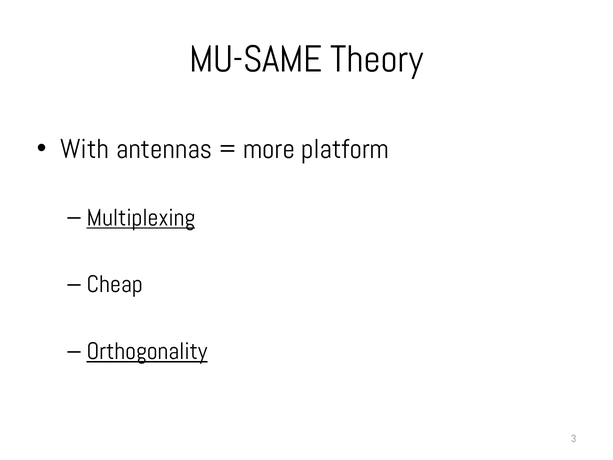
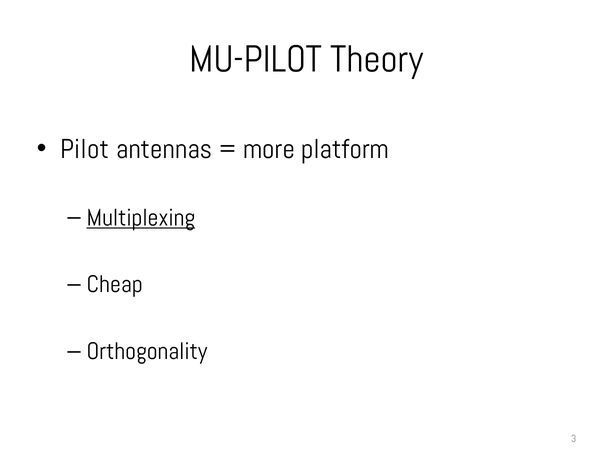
MU-SAME: MU-SAME -> MU-PILOT
With: With -> Pilot
Orthogonality underline: present -> none
